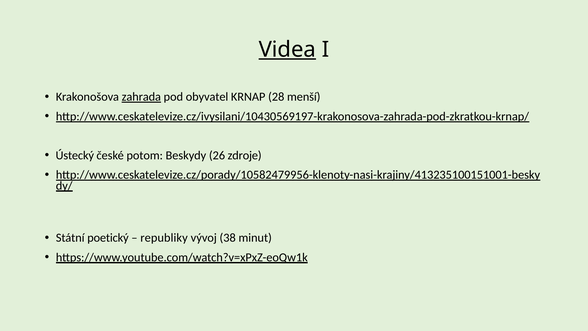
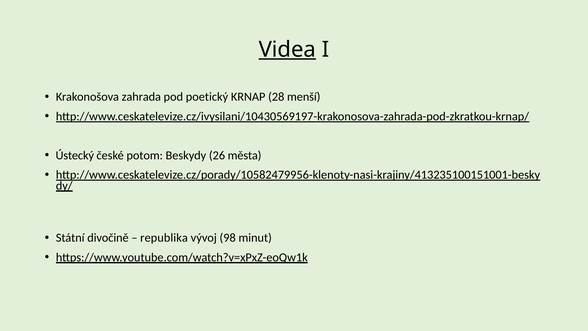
zahrada underline: present -> none
obyvatel: obyvatel -> poetický
zdroje: zdroje -> města
poetický: poetický -> divočině
republiky: republiky -> republika
38: 38 -> 98
